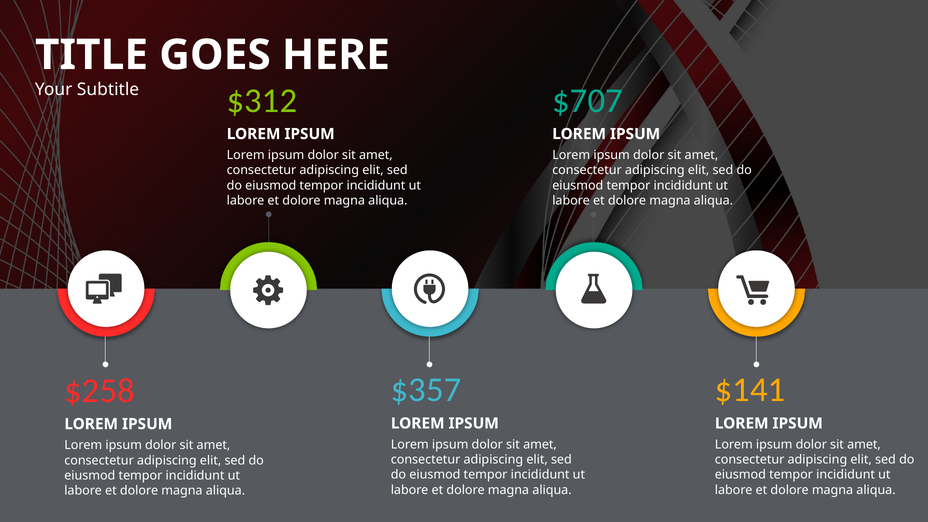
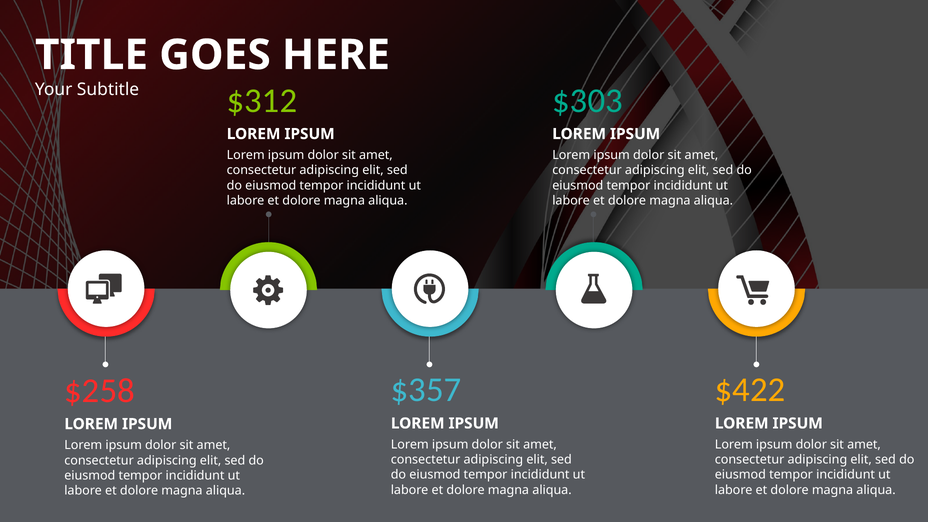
$707: $707 -> $303
$141: $141 -> $422
